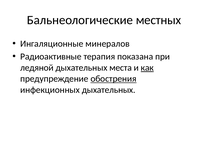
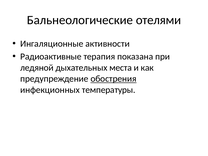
местных: местных -> отелями
минералов: минералов -> активности
как underline: present -> none
инфекционных дыхательных: дыхательных -> температуры
